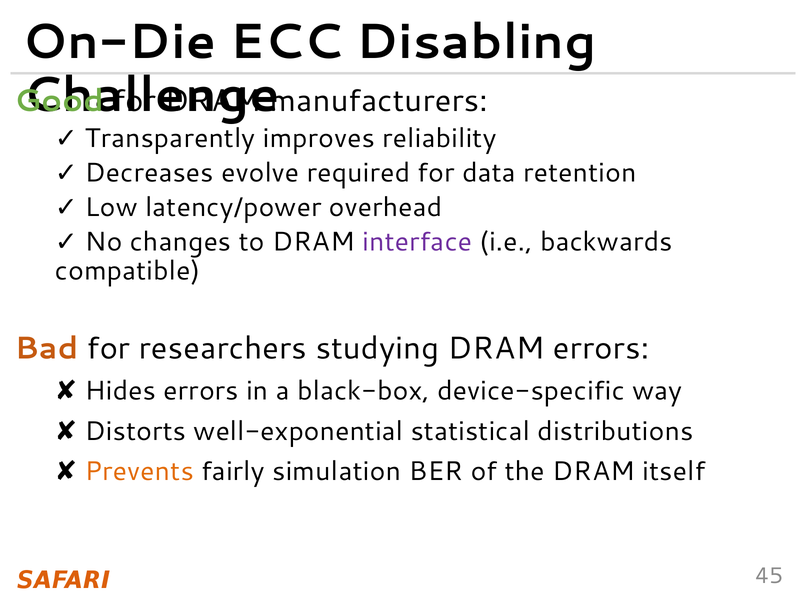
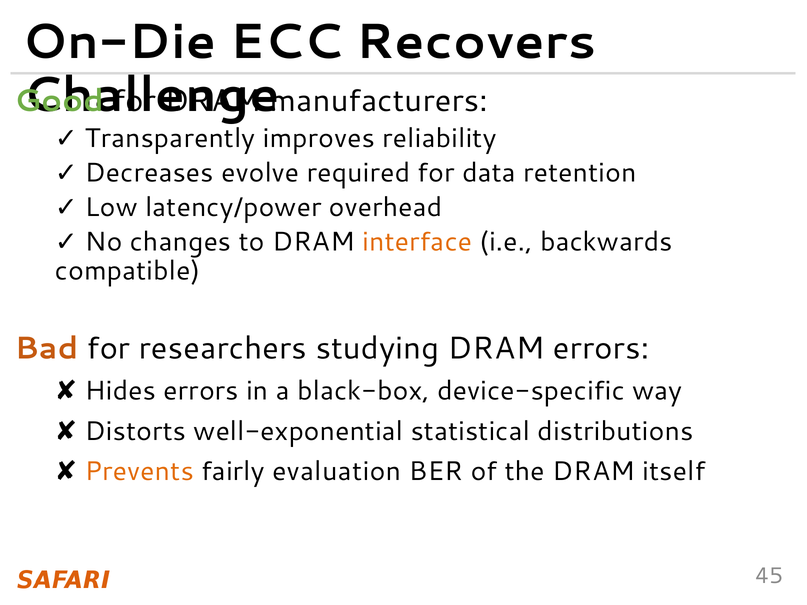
Disabling: Disabling -> Recovers
interface colour: purple -> orange
simulation: simulation -> evaluation
